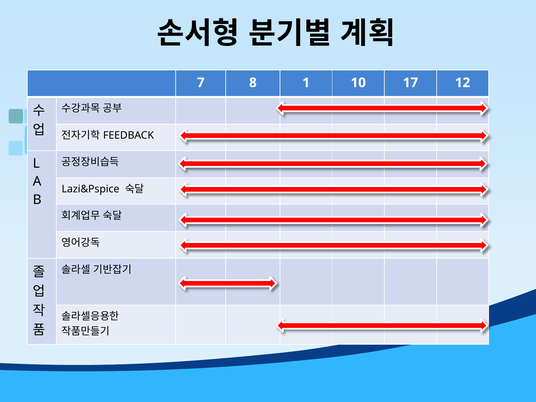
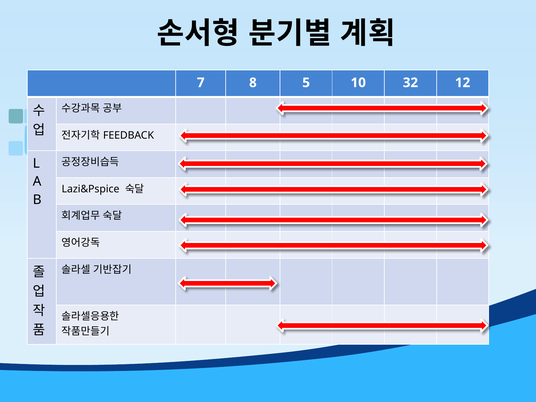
1: 1 -> 5
17: 17 -> 32
